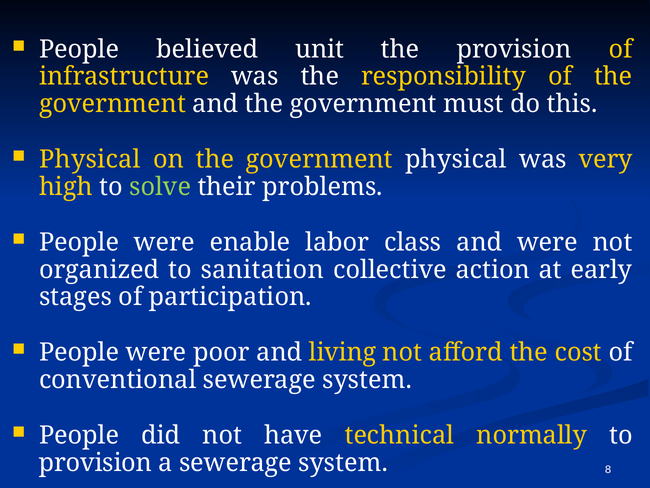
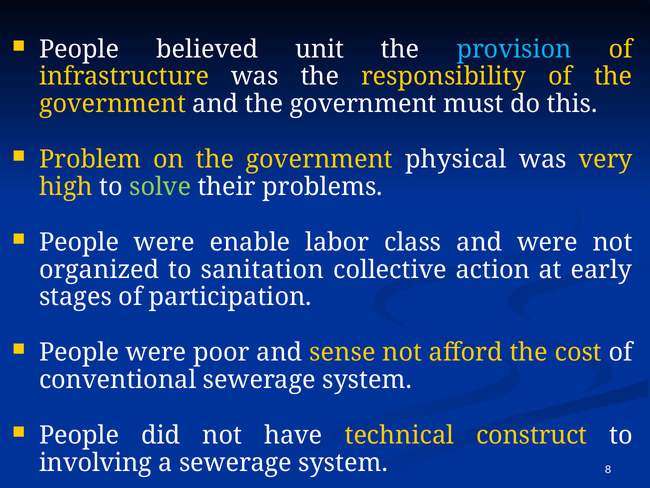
provision at (514, 49) colour: white -> light blue
Physical at (90, 159): Physical -> Problem
living: living -> sense
normally: normally -> construct
provision at (95, 462): provision -> involving
